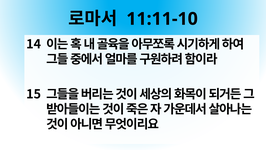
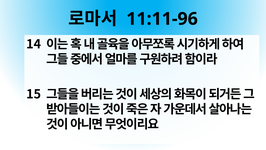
11:11-10: 11:11-10 -> 11:11-96
